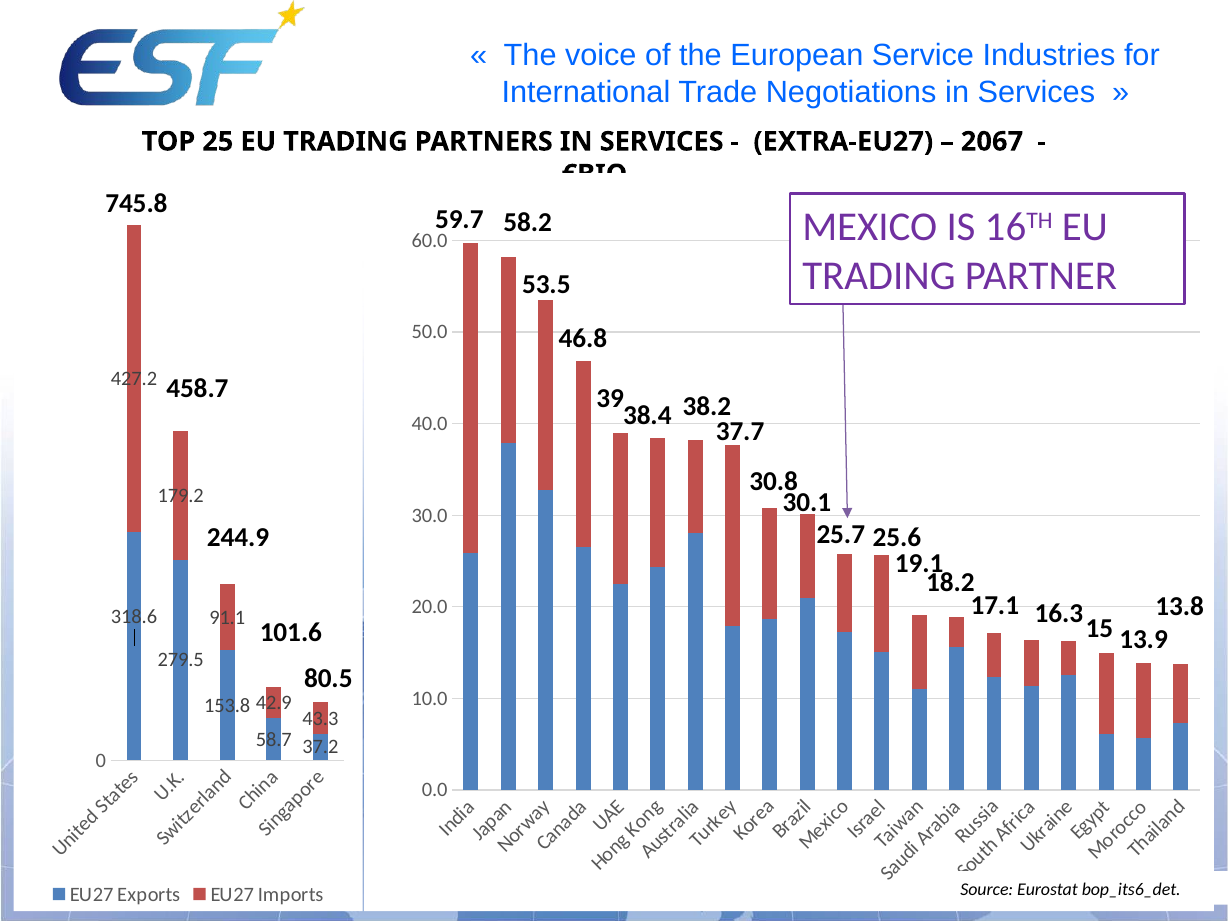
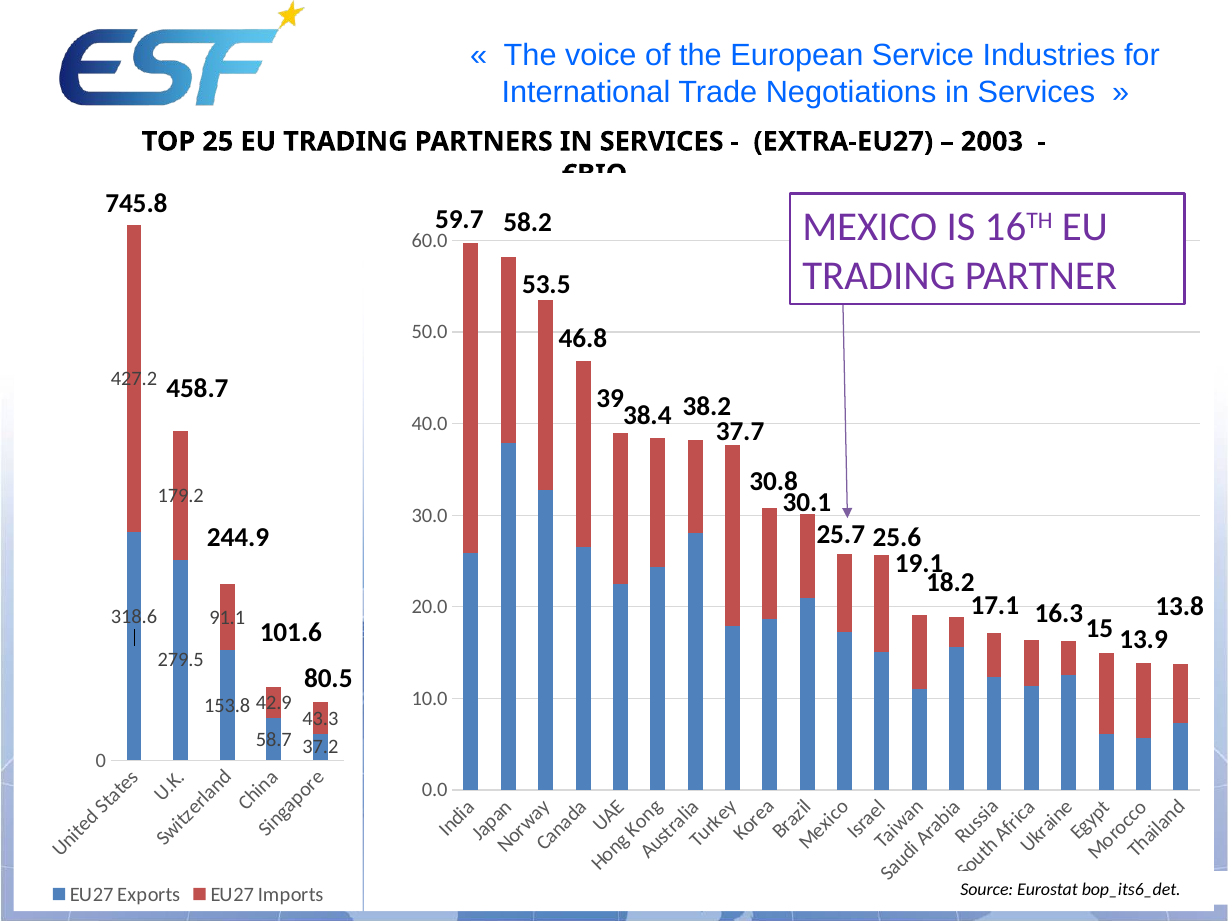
2067: 2067 -> 2003
